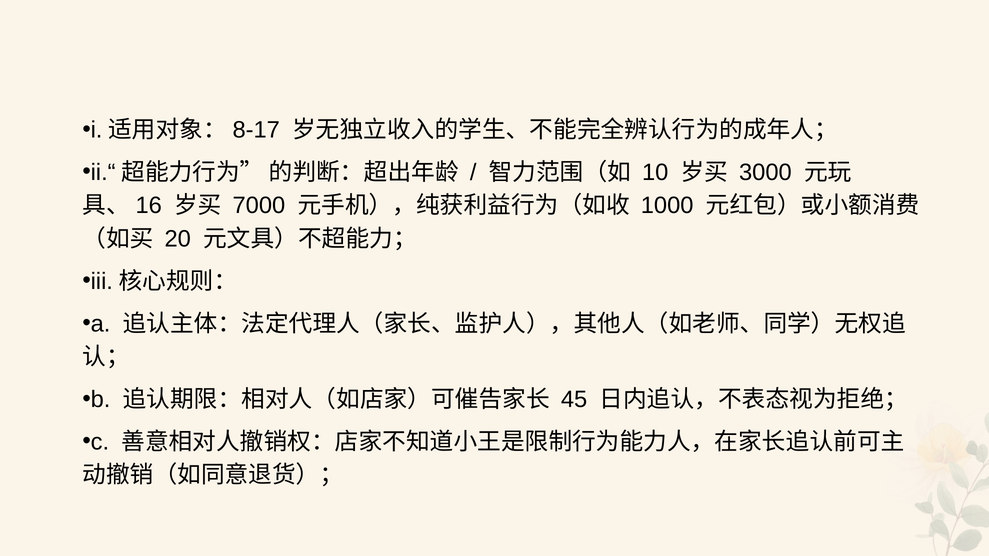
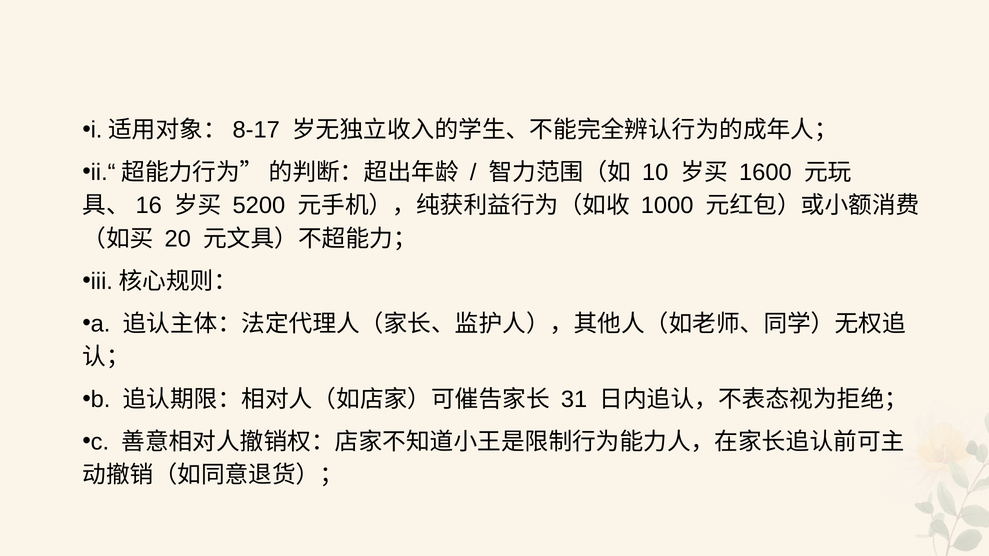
3000: 3000 -> 1600
7000: 7000 -> 5200
45: 45 -> 31
